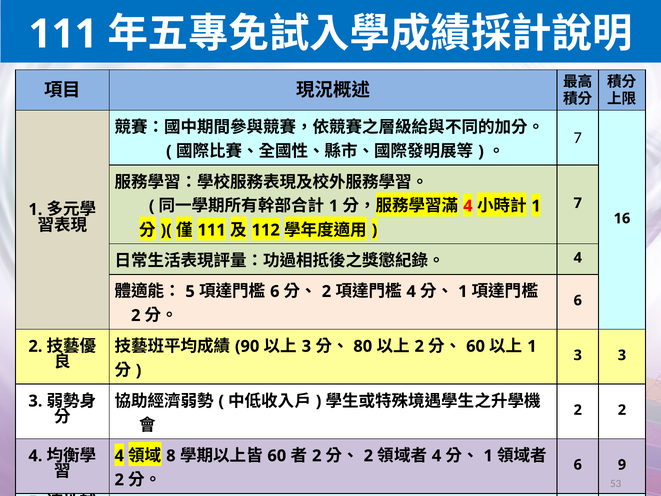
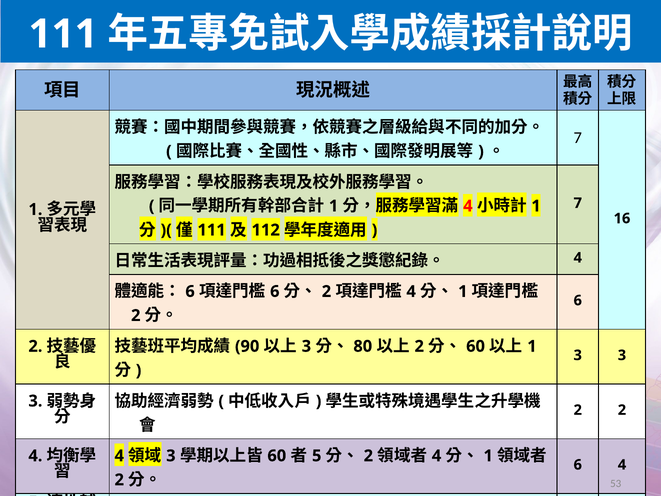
5 at (190, 291): 5 -> 6
8 at (171, 456): 8 -> 3
2 at (317, 456): 2 -> 5
6 9: 9 -> 4
